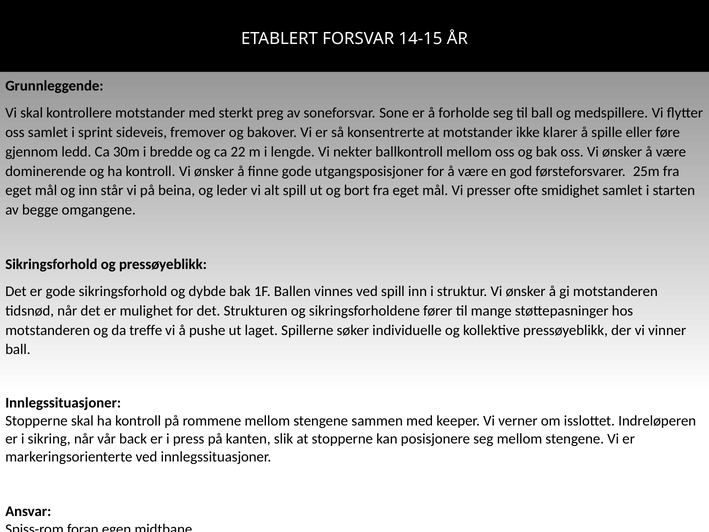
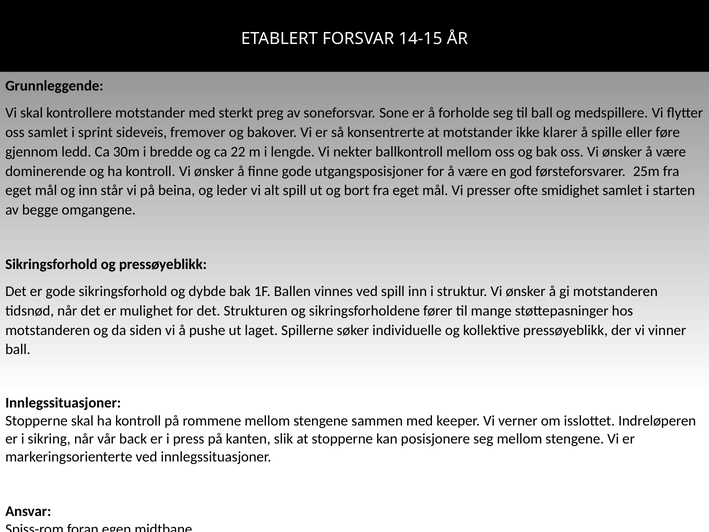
treffe: treffe -> siden
